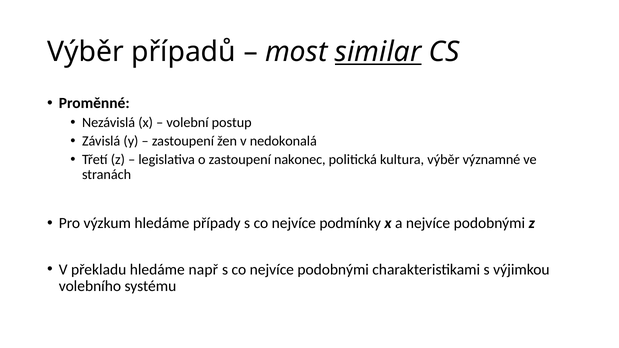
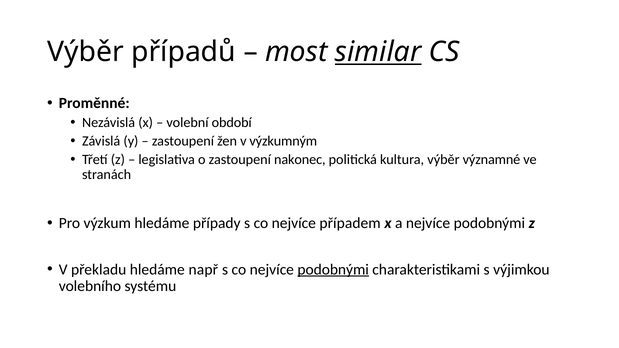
postup: postup -> období
nedokonalá: nedokonalá -> výzkumným
podmínky: podmínky -> případem
podobnými at (333, 270) underline: none -> present
